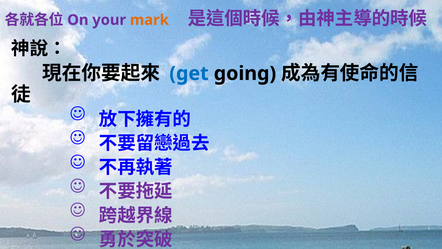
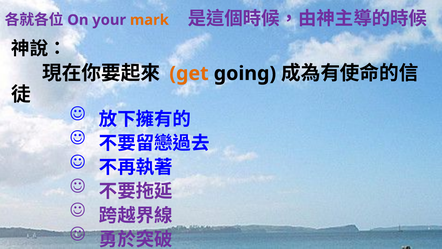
get colour: blue -> orange
